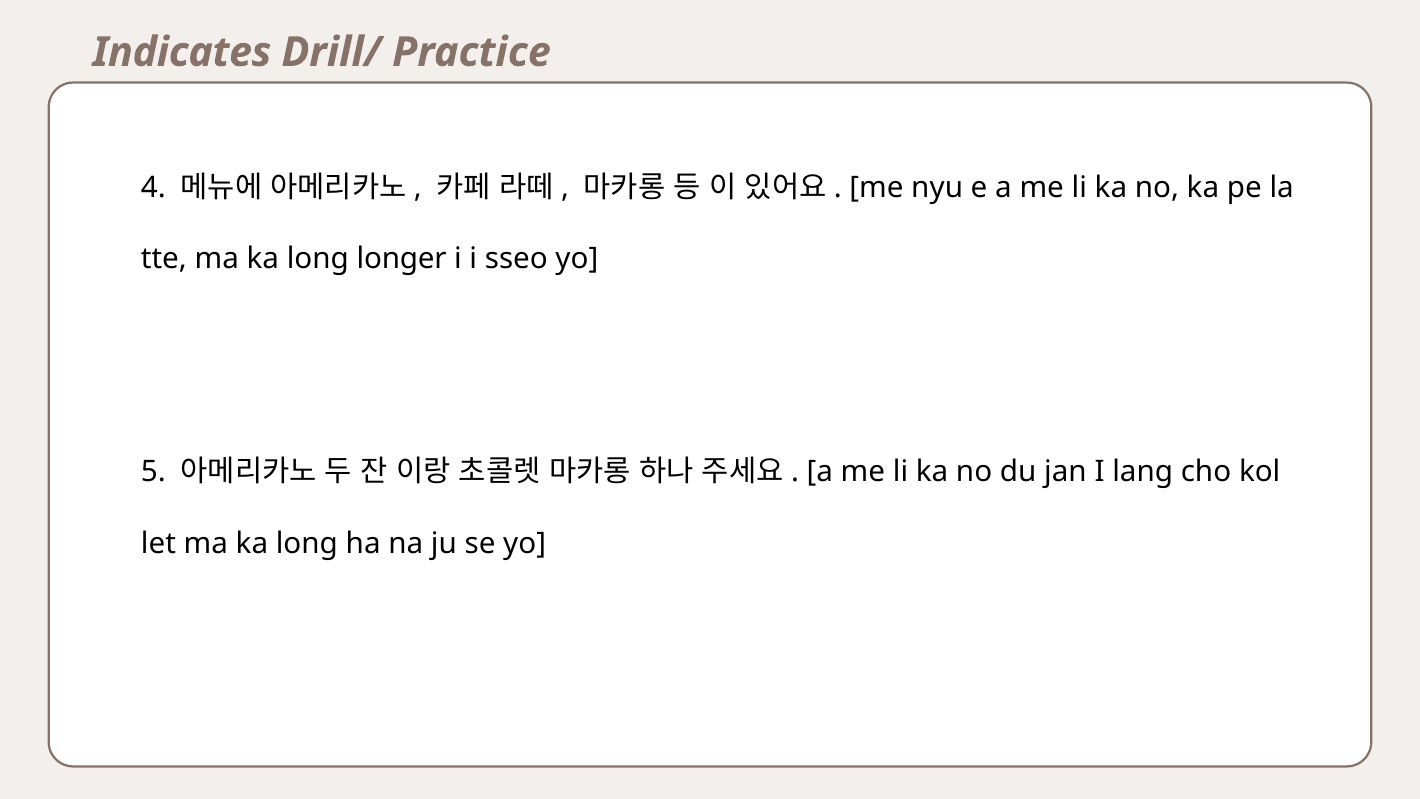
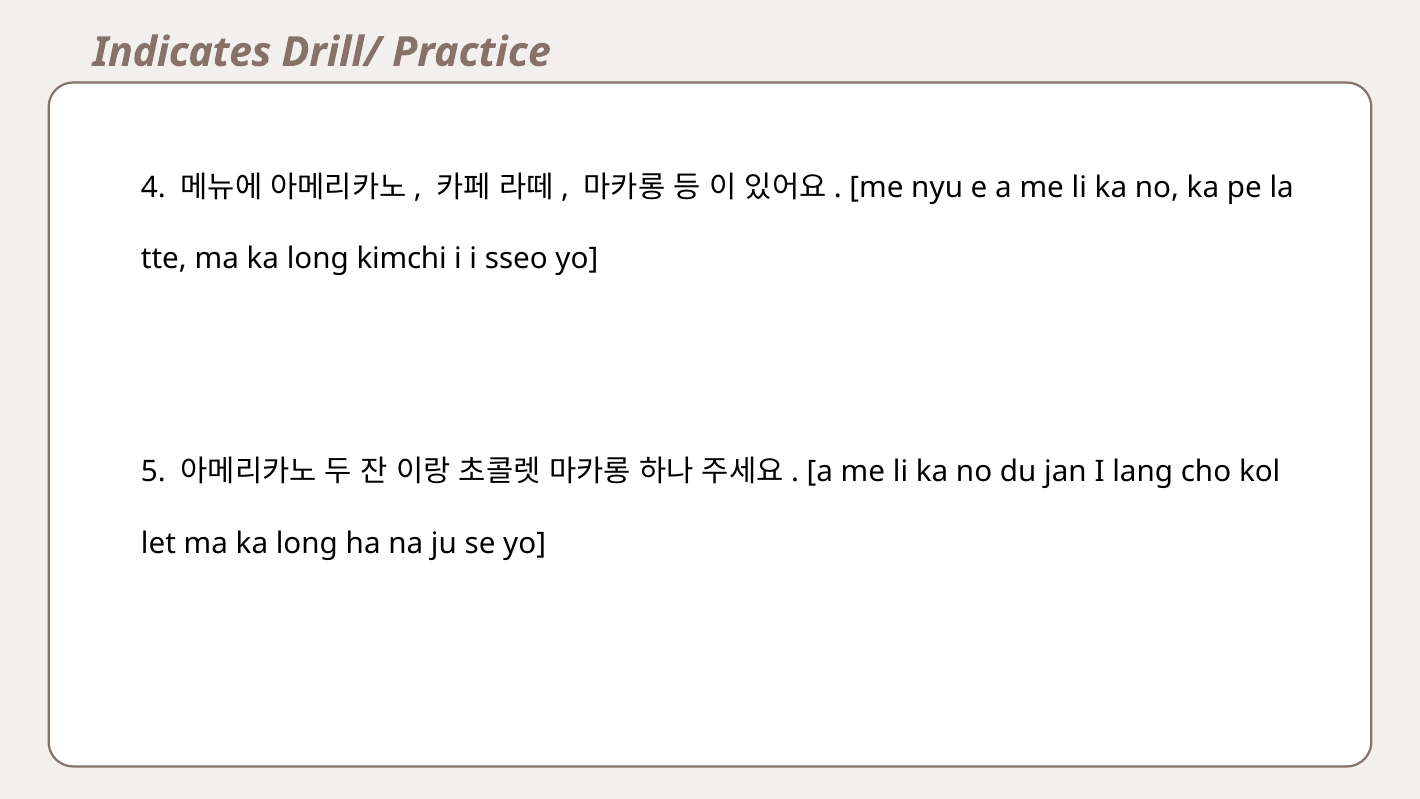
longer: longer -> kimchi
